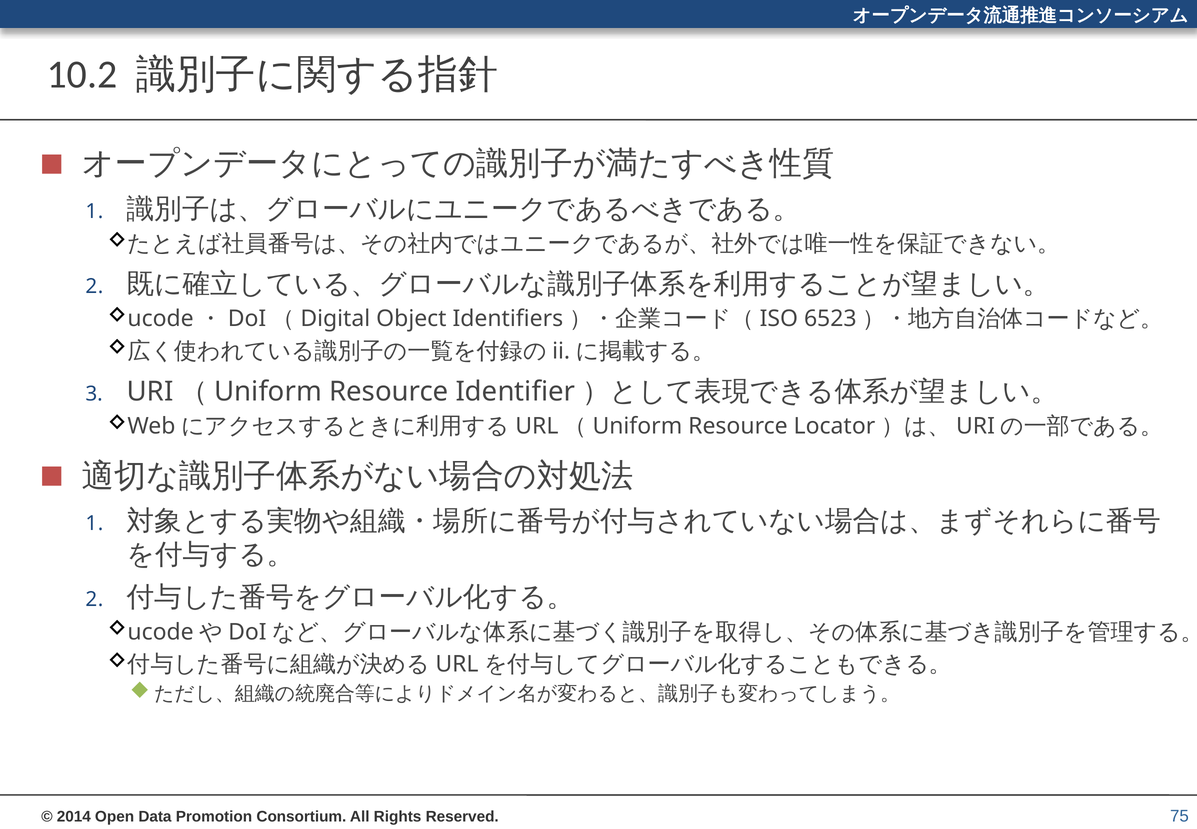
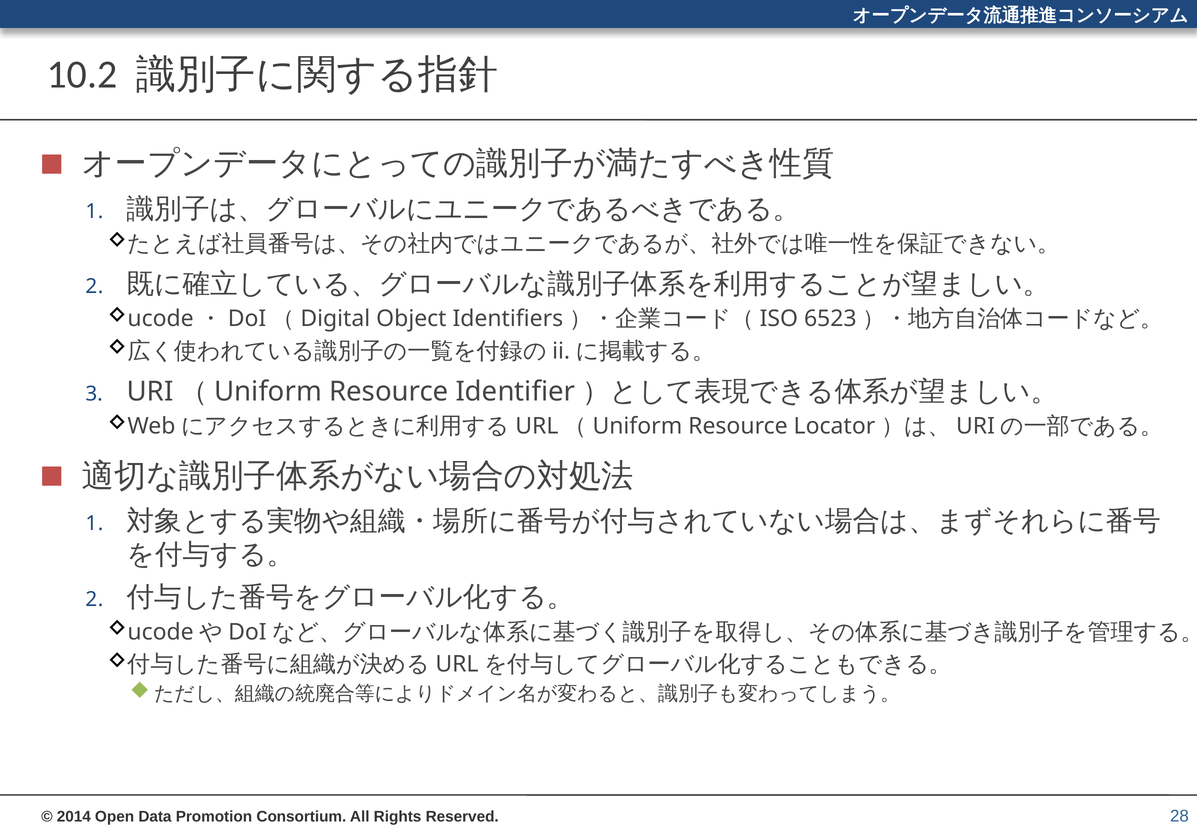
75: 75 -> 28
